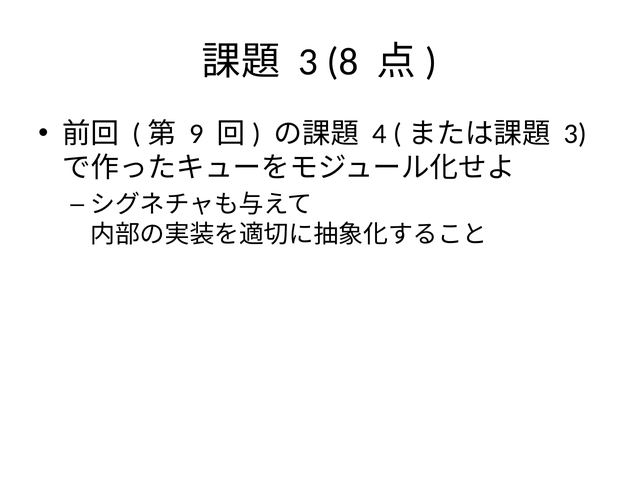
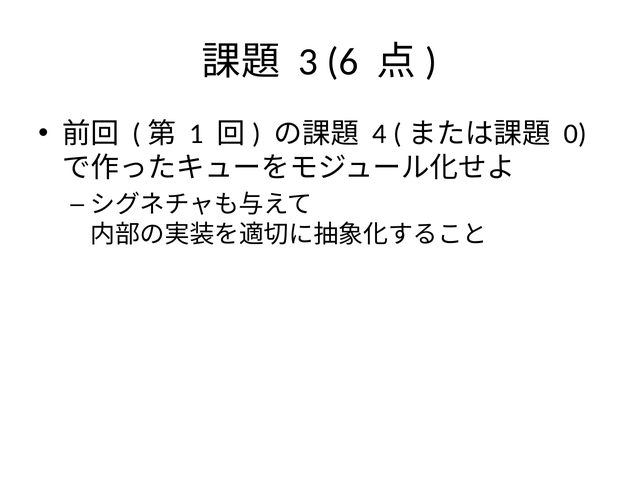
8: 8 -> 6
9: 9 -> 1
3 at (575, 134): 3 -> 0
